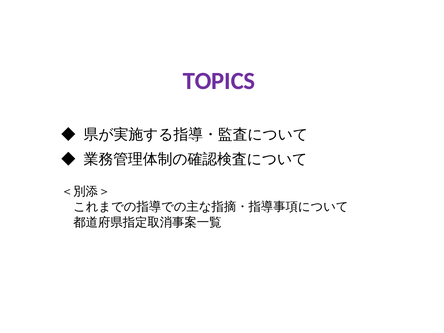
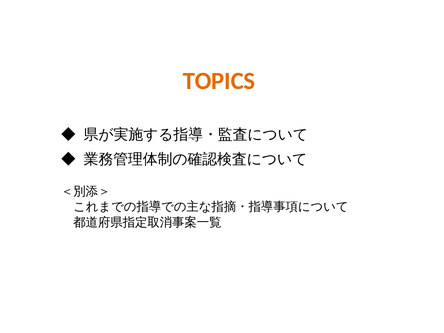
TOPICS colour: purple -> orange
